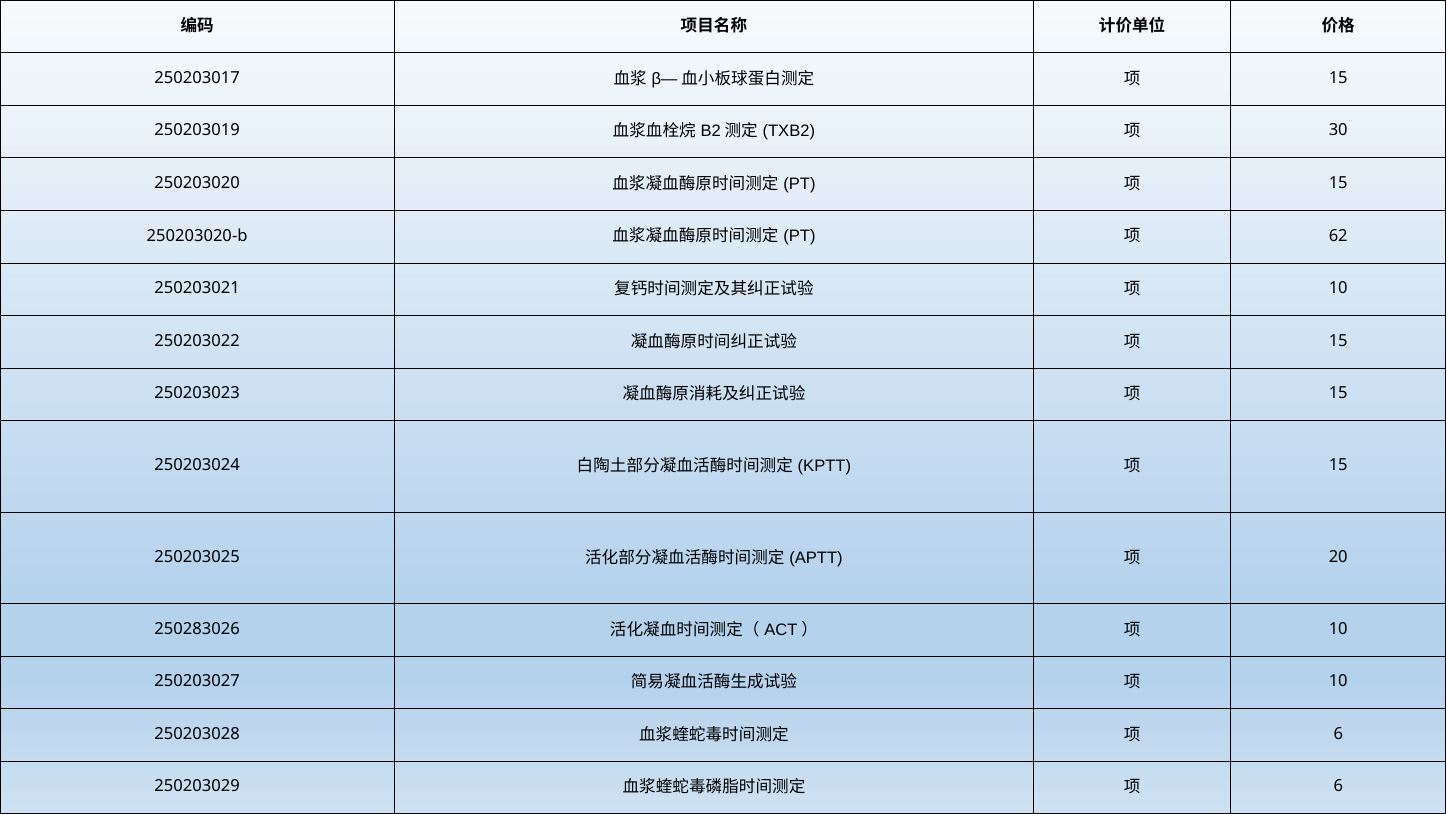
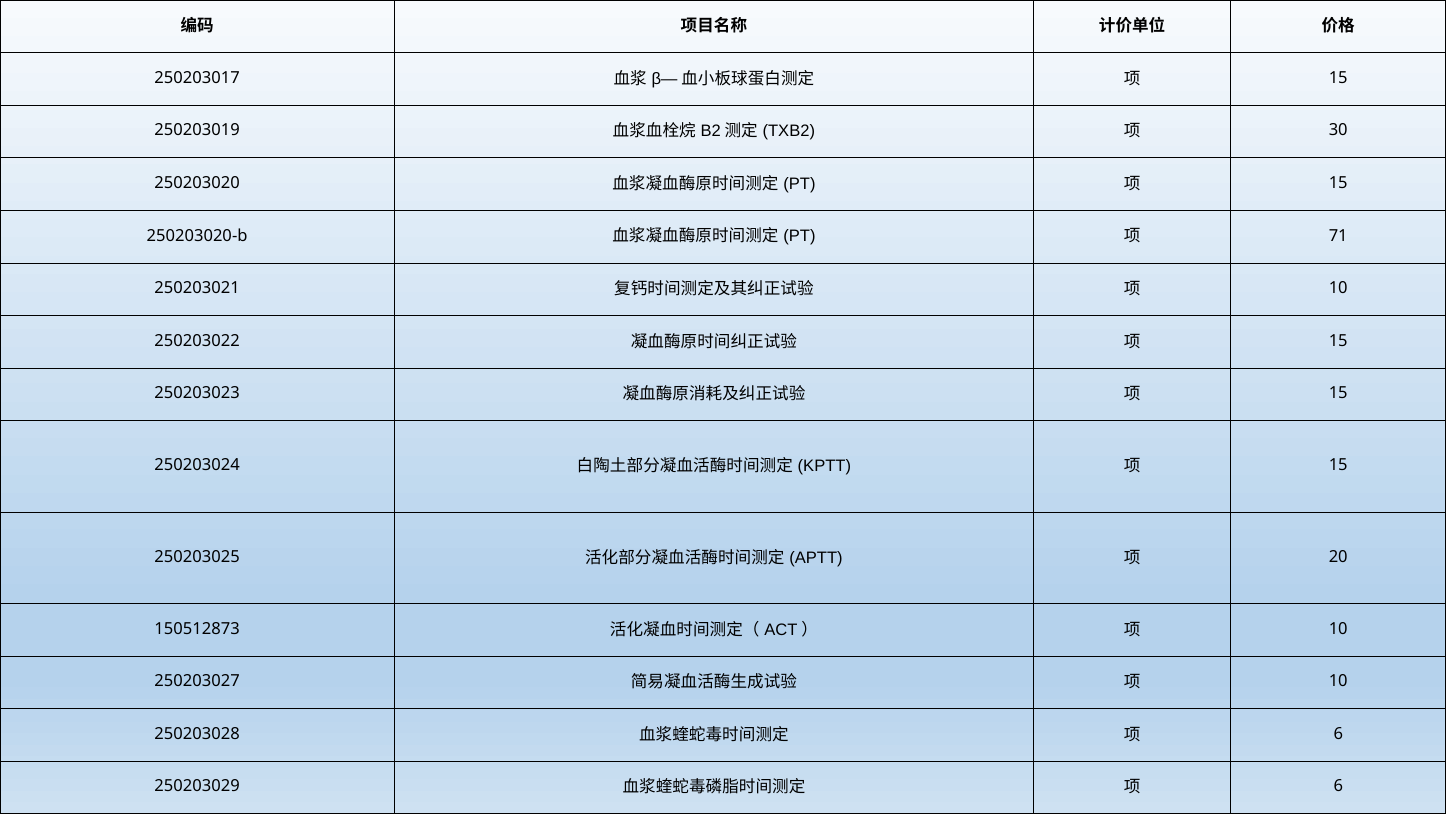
62: 62 -> 71
250283026: 250283026 -> 150512873
